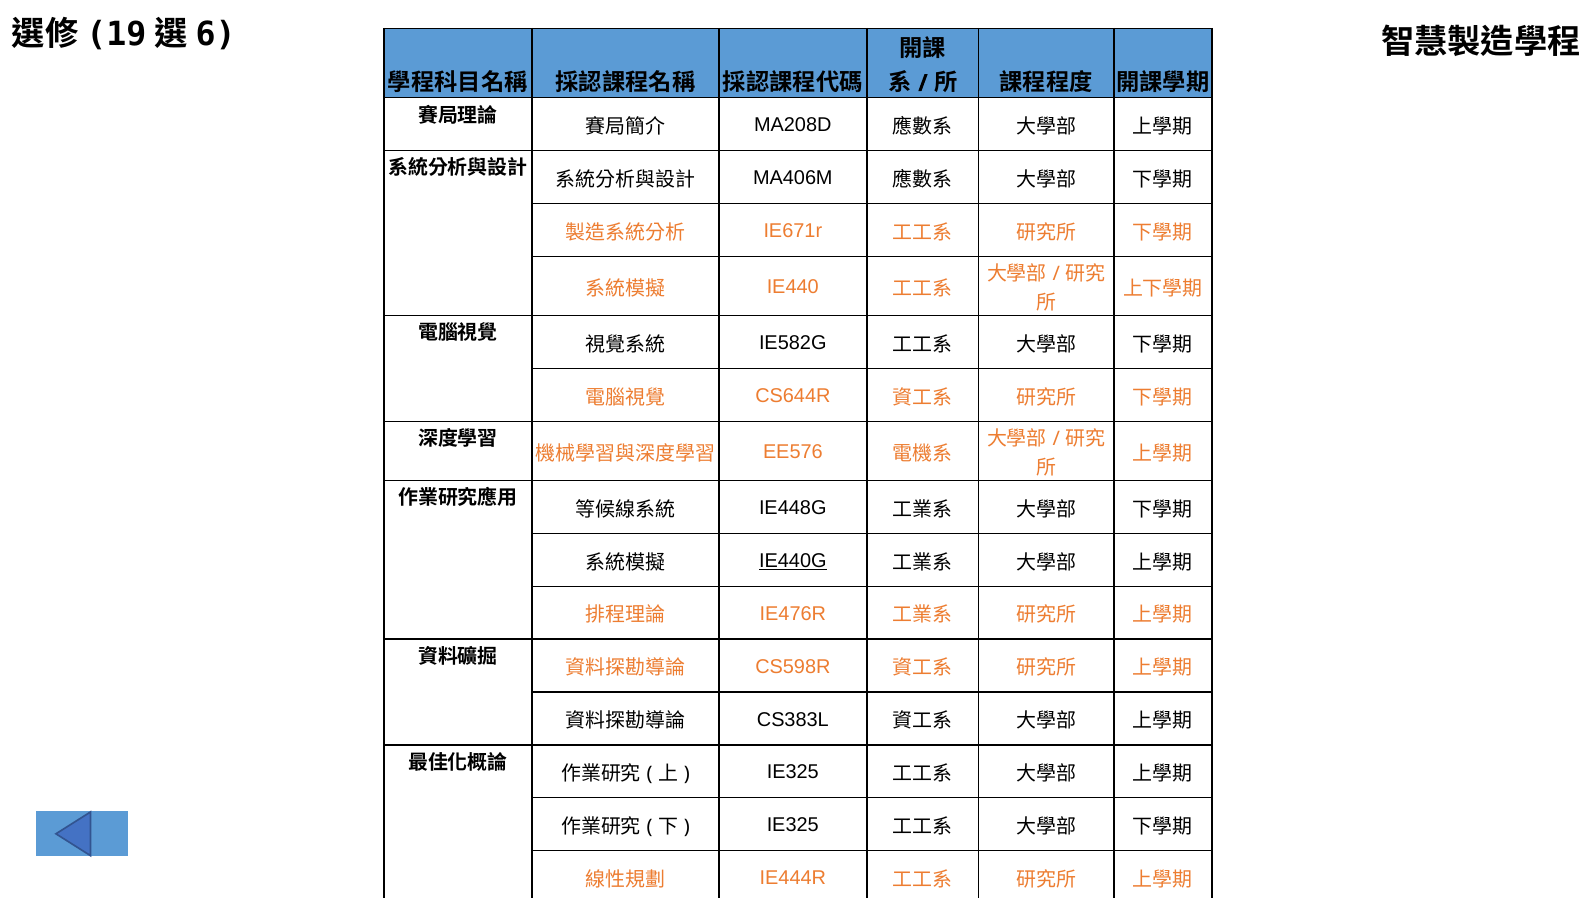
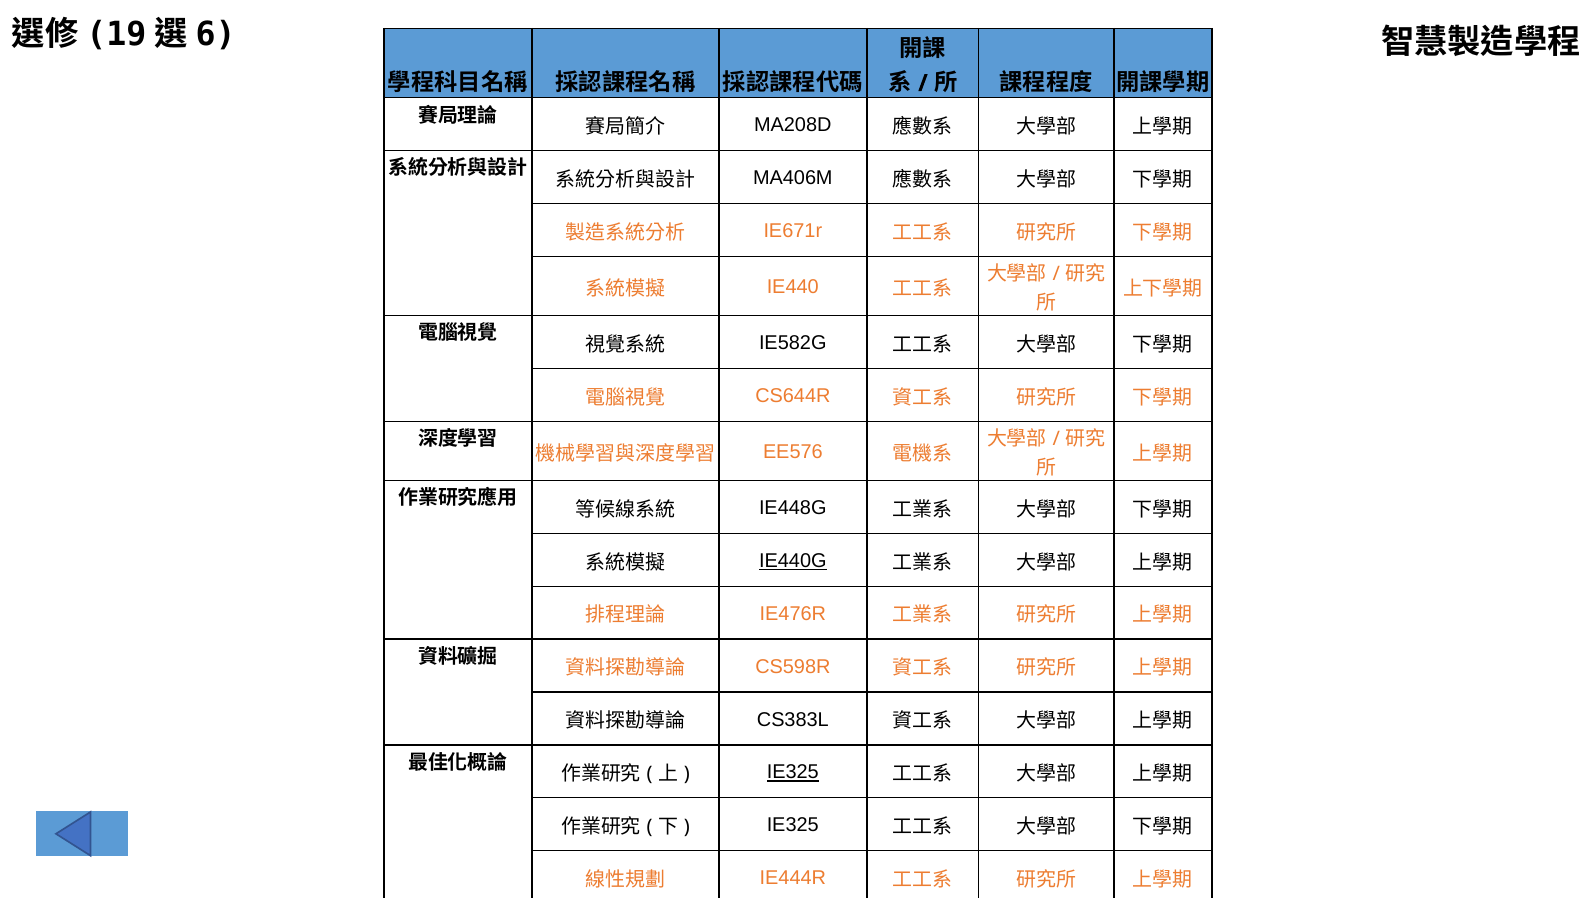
IE325 at (793, 772) underline: none -> present
